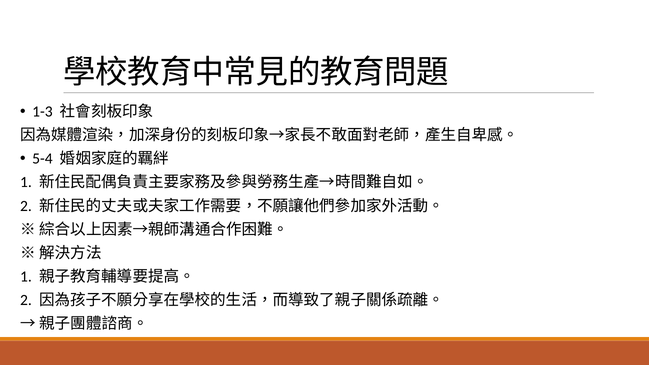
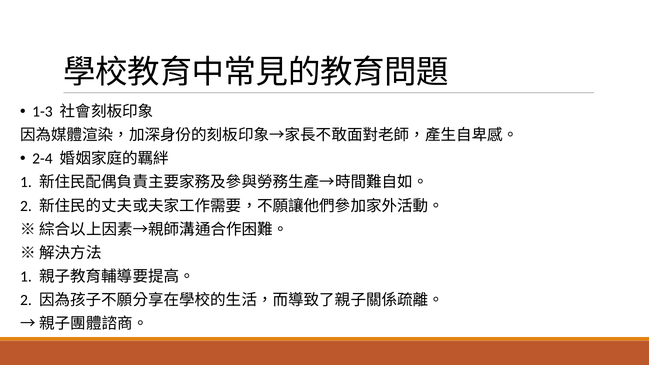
5-4: 5-4 -> 2-4
